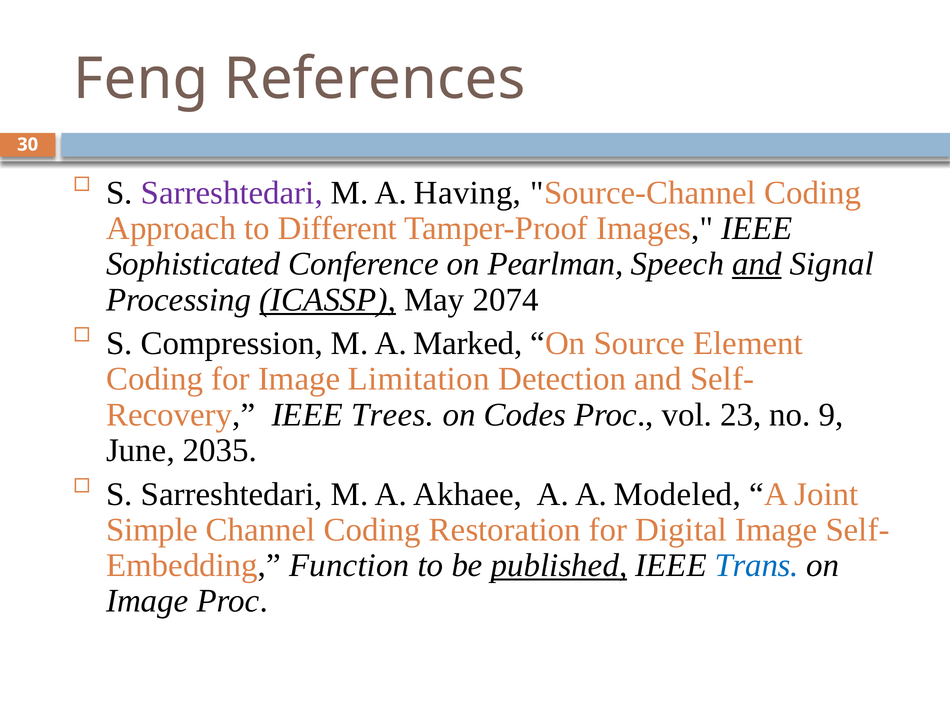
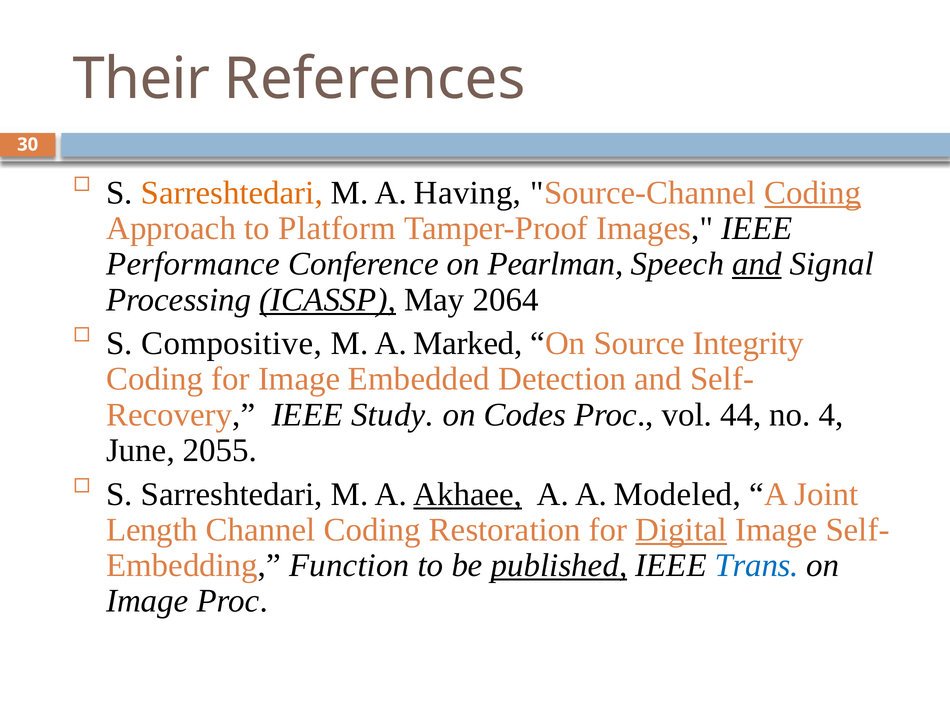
Feng: Feng -> Their
Sarreshtedari at (232, 193) colour: purple -> orange
Coding at (813, 193) underline: none -> present
Different: Different -> Platform
Sophisticated: Sophisticated -> Performance
2074: 2074 -> 2064
Compression: Compression -> Compositive
Element: Element -> Integrity
Limitation: Limitation -> Embedded
Trees: Trees -> Study
23: 23 -> 44
9: 9 -> 4
2035: 2035 -> 2055
Akhaee underline: none -> present
Simple: Simple -> Length
Digital underline: none -> present
